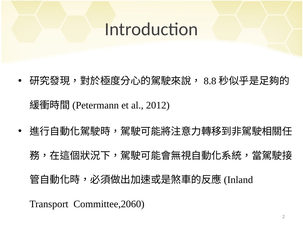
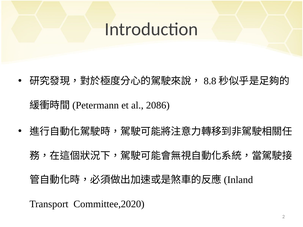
2012: 2012 -> 2086
Committee,2060: Committee,2060 -> Committee,2020
